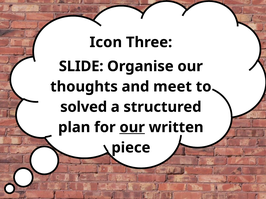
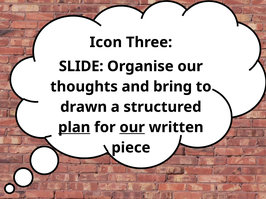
meet: meet -> bring
solved: solved -> drawn
plan underline: none -> present
